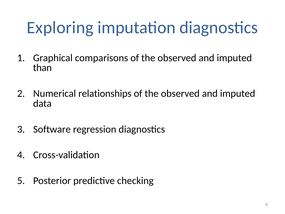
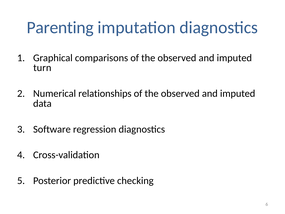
Exploring: Exploring -> Parenting
than: than -> turn
